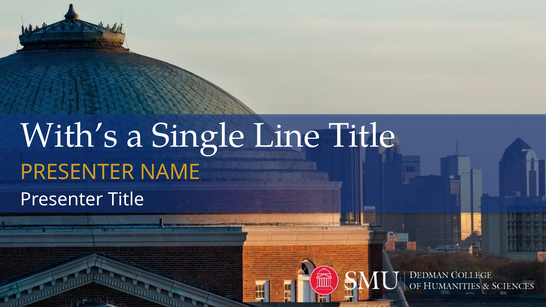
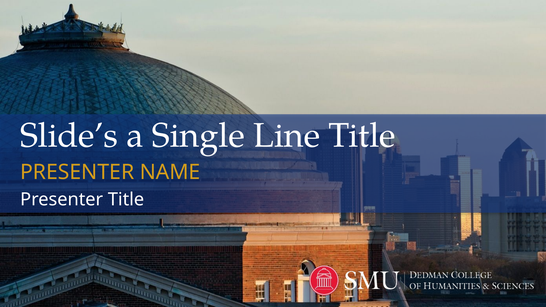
With’s: With’s -> Slide’s
